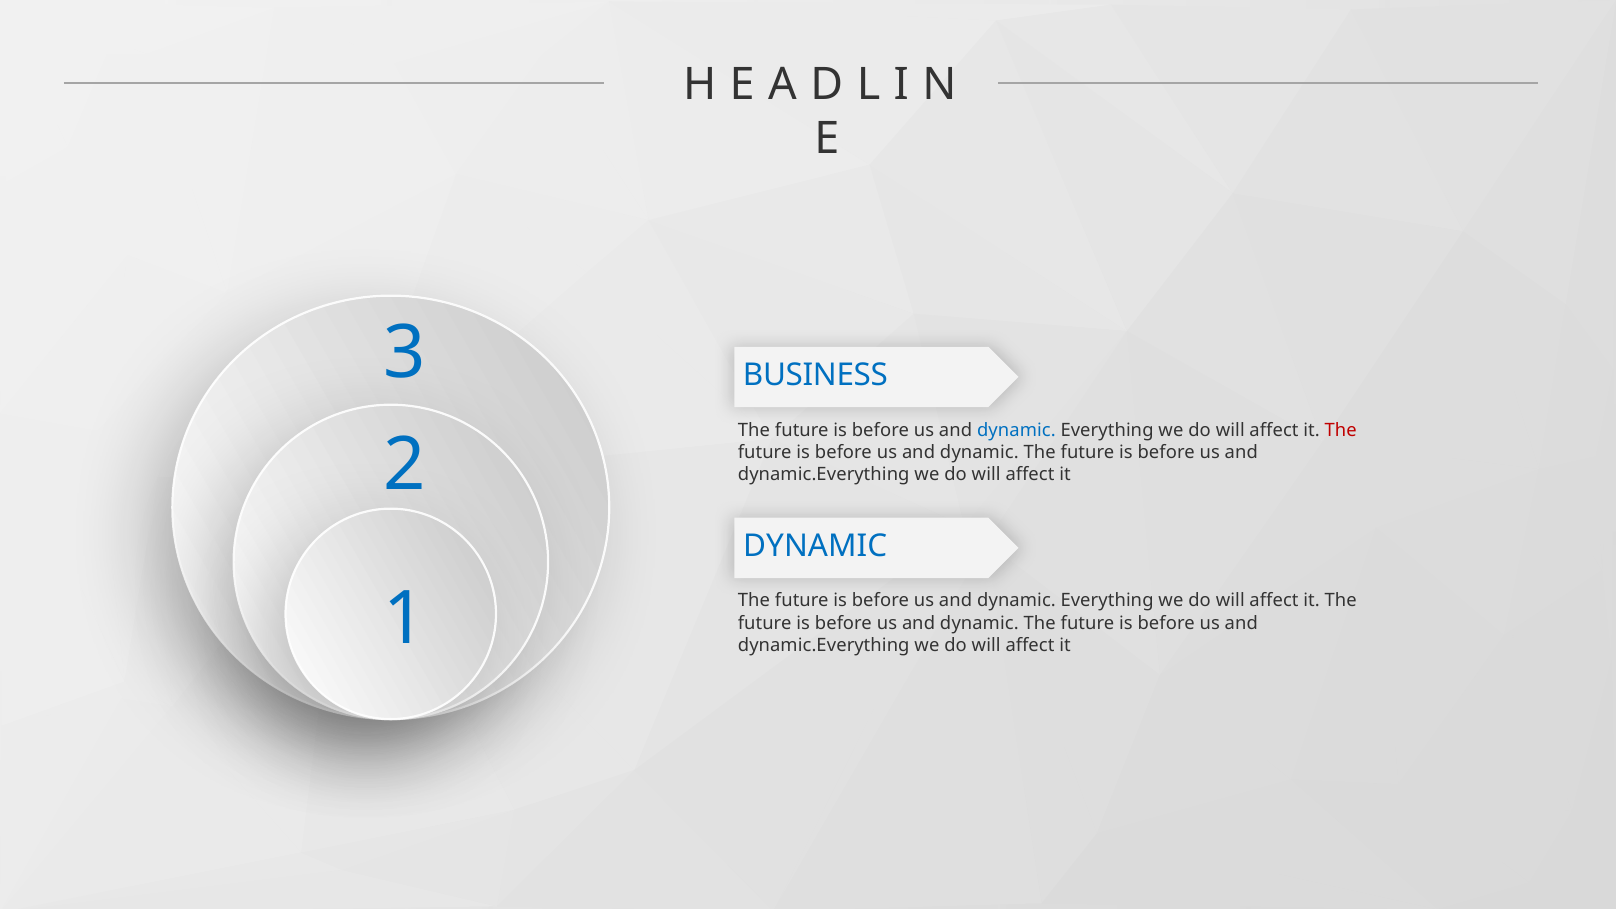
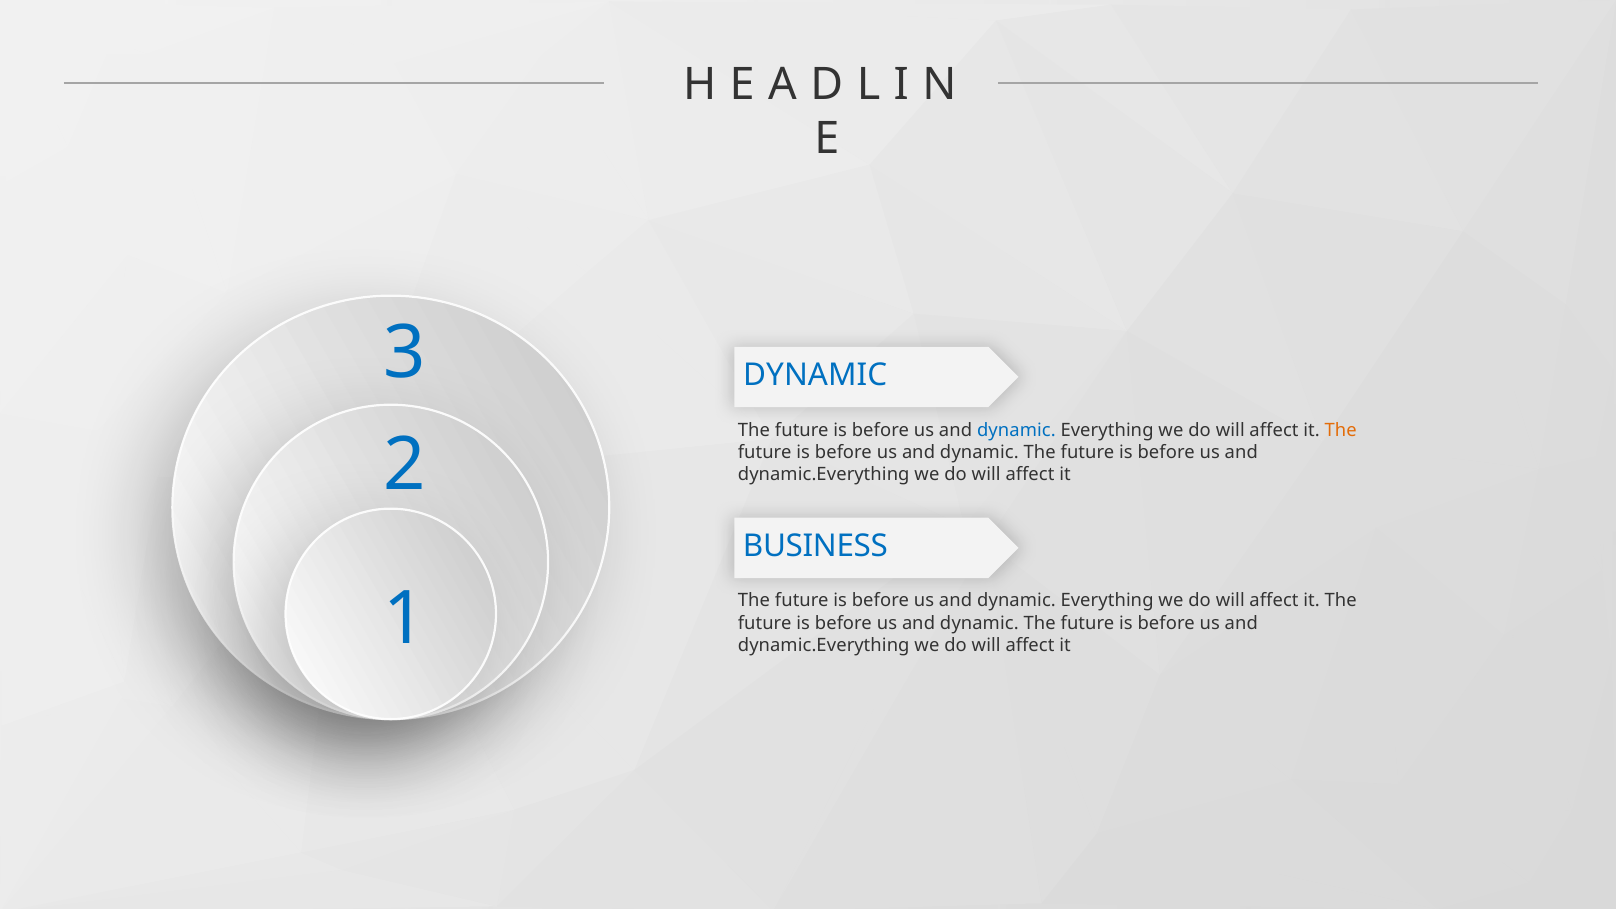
BUSINESS at (815, 375): BUSINESS -> DYNAMIC
The at (1341, 430) colour: red -> orange
DYNAMIC at (815, 546): DYNAMIC -> BUSINESS
